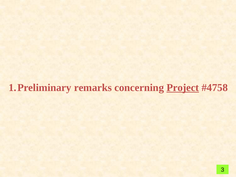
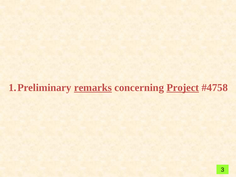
remarks underline: none -> present
